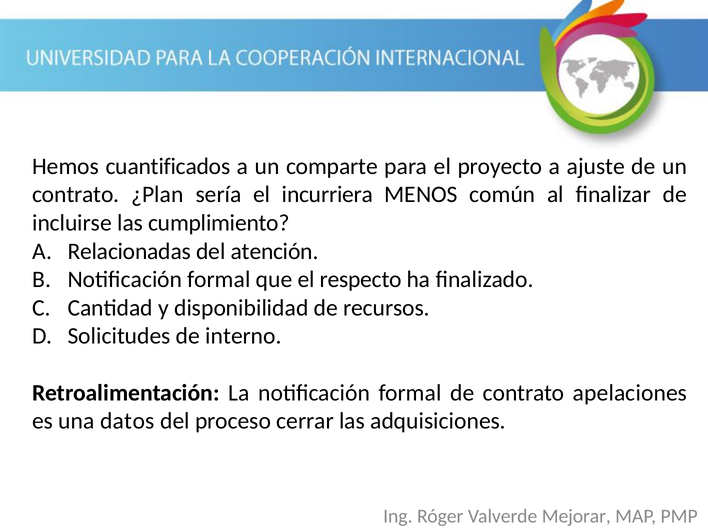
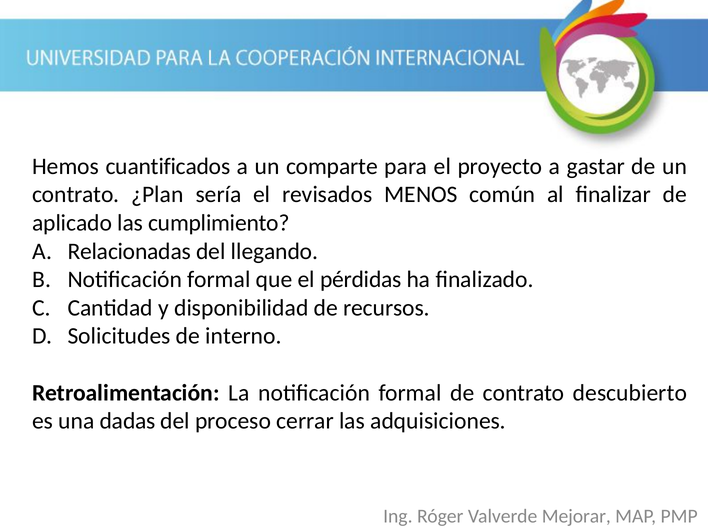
ajuste: ajuste -> gastar
incurriera: incurriera -> revisados
incluirse: incluirse -> aplicado
atención: atención -> llegando
respecto: respecto -> pérdidas
apelaciones: apelaciones -> descubierto
datos: datos -> dadas
